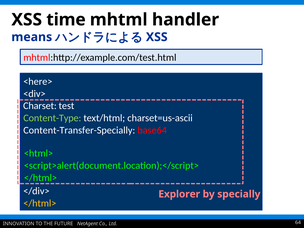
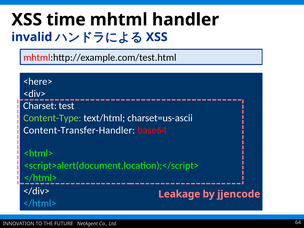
means: means -> invalid
Content-Transfer-Specially: Content-Transfer-Specially -> Content-Transfer-Handler
Explorer: Explorer -> Leakage
specially: specially -> jjencode
</html> at (40, 203) colour: yellow -> light blue
